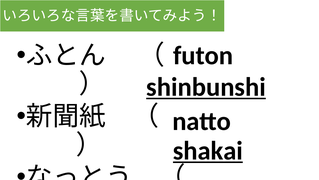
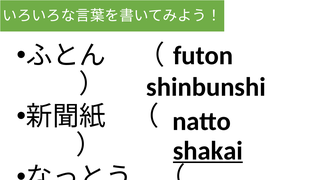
shinbunshi underline: present -> none
